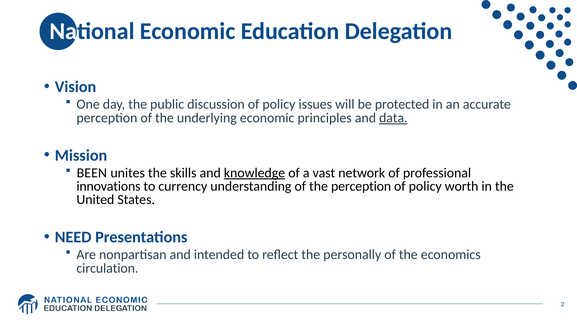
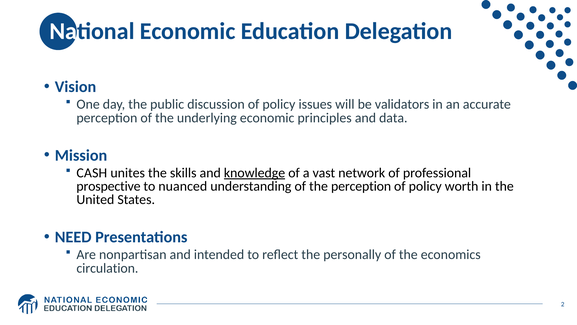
protected: protected -> validators
data underline: present -> none
BEEN: BEEN -> CASH
innovations: innovations -> prospective
currency: currency -> nuanced
